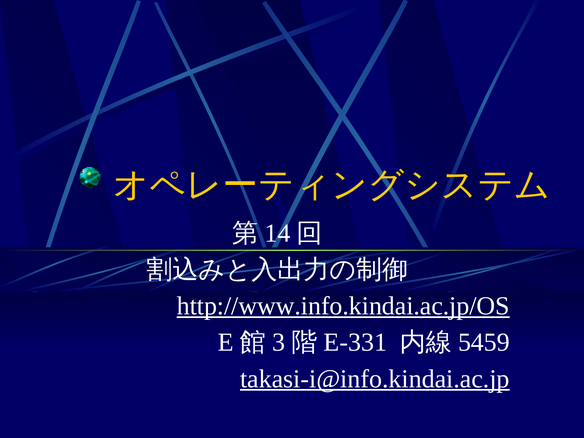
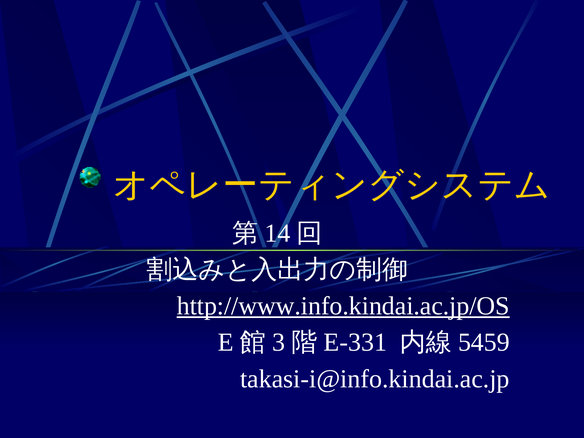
takasi-i@info.kindai.ac.jp underline: present -> none
